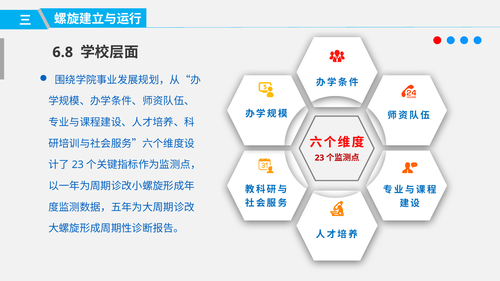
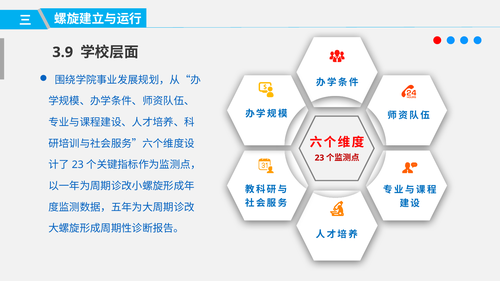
6.8: 6.8 -> 3.9
